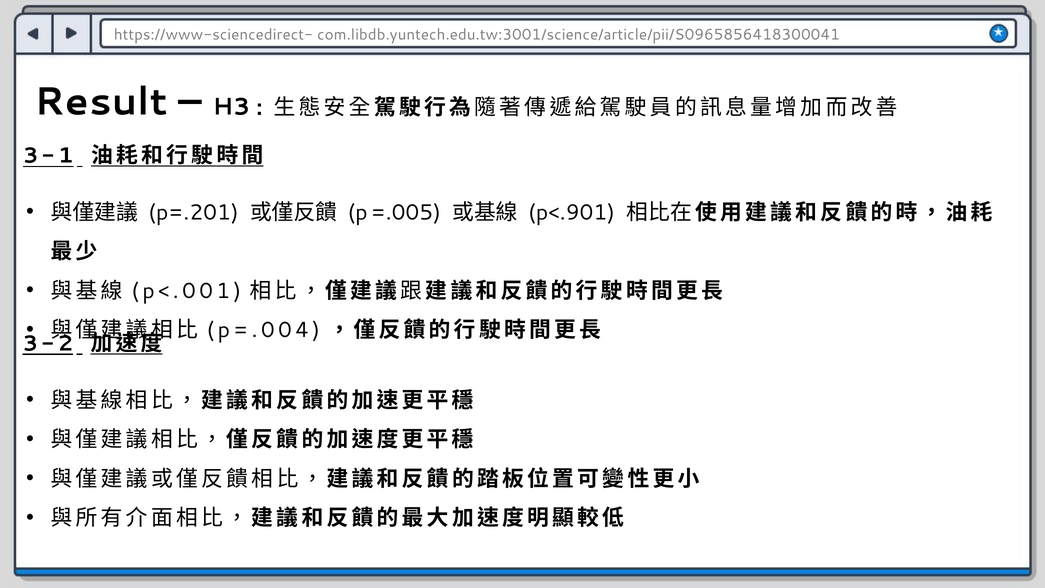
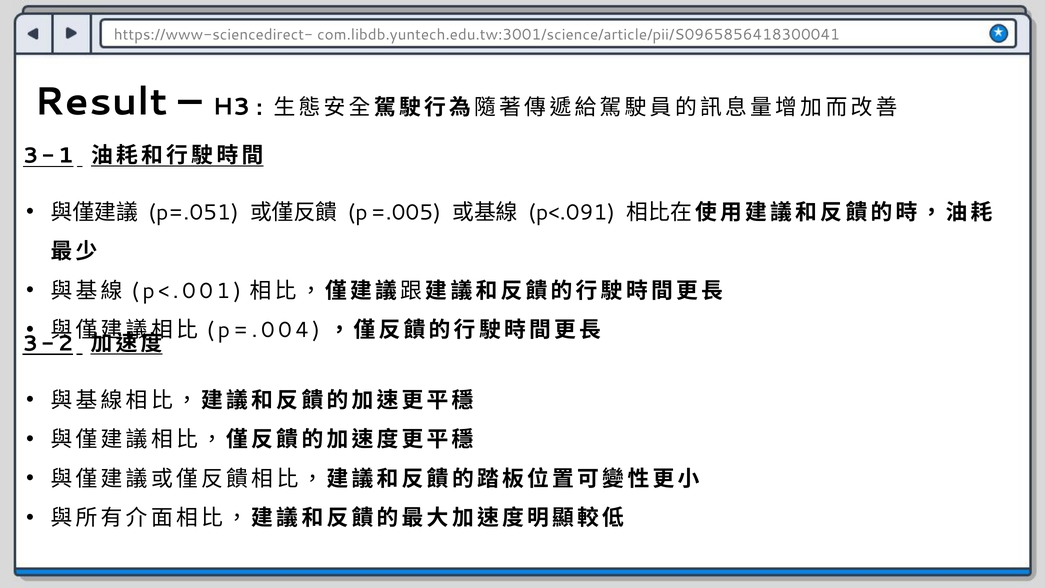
p=.201: p=.201 -> p=.051
p<.901: p<.901 -> p<.091
